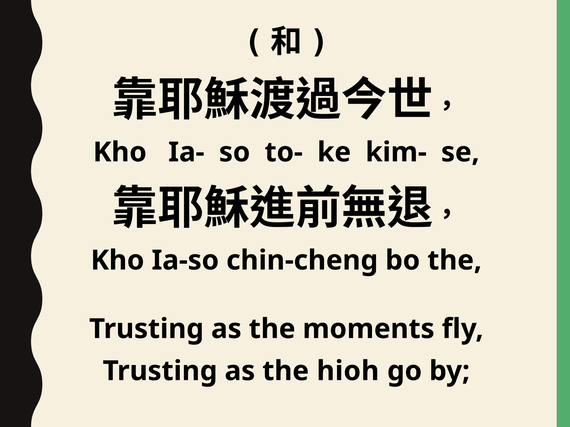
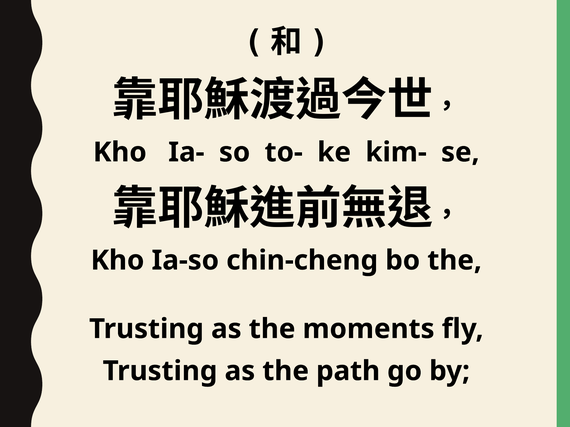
hioh: hioh -> path
